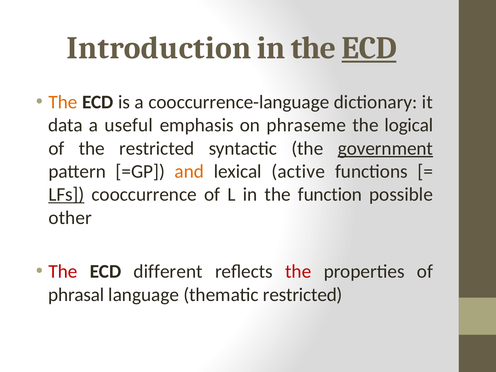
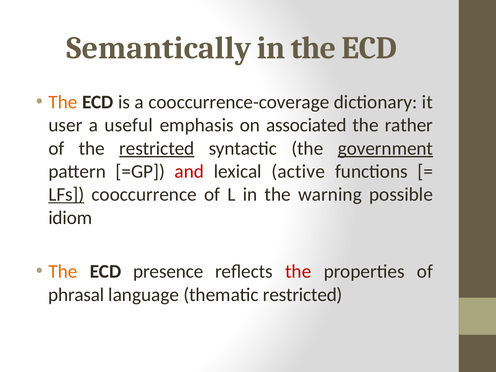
Introduction: Introduction -> Semantically
ECD at (369, 48) underline: present -> none
cooccurrence-language: cooccurrence-language -> cooccurrence-coverage
data: data -> user
phraseme: phraseme -> associated
logical: logical -> rather
restricted at (157, 148) underline: none -> present
and colour: orange -> red
function: function -> warning
other: other -> idiom
The at (63, 272) colour: red -> orange
different: different -> presence
